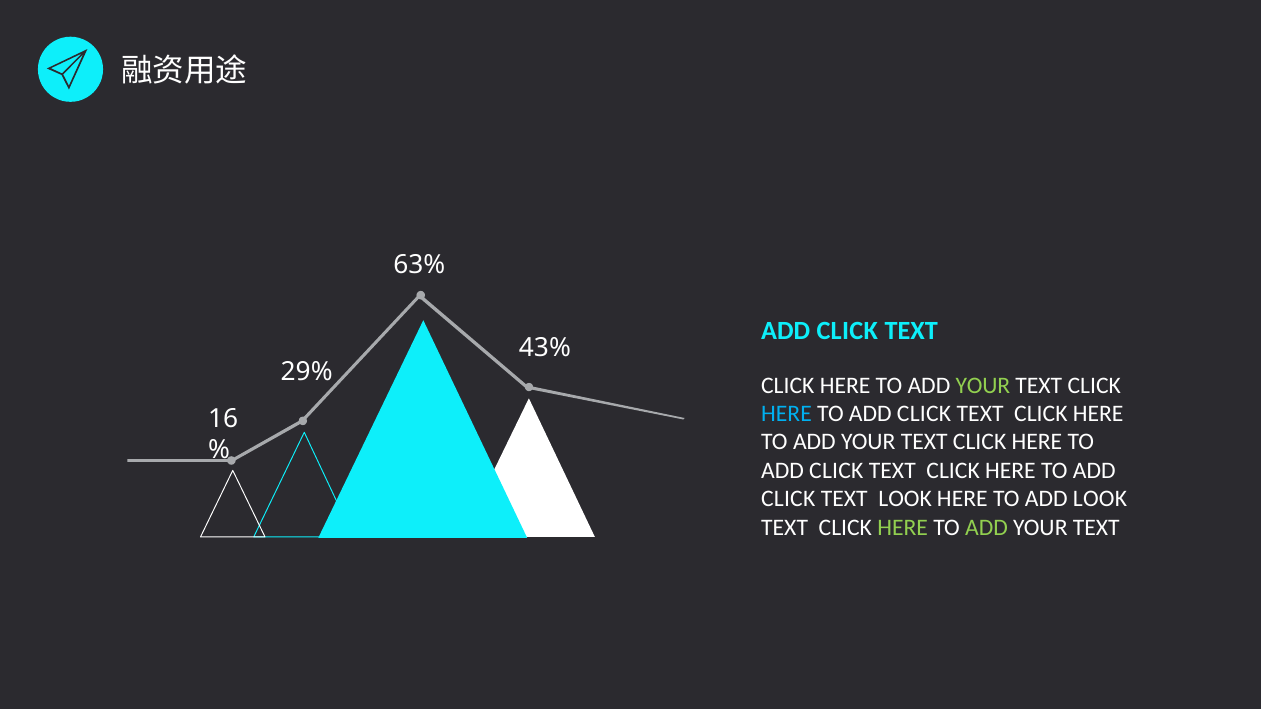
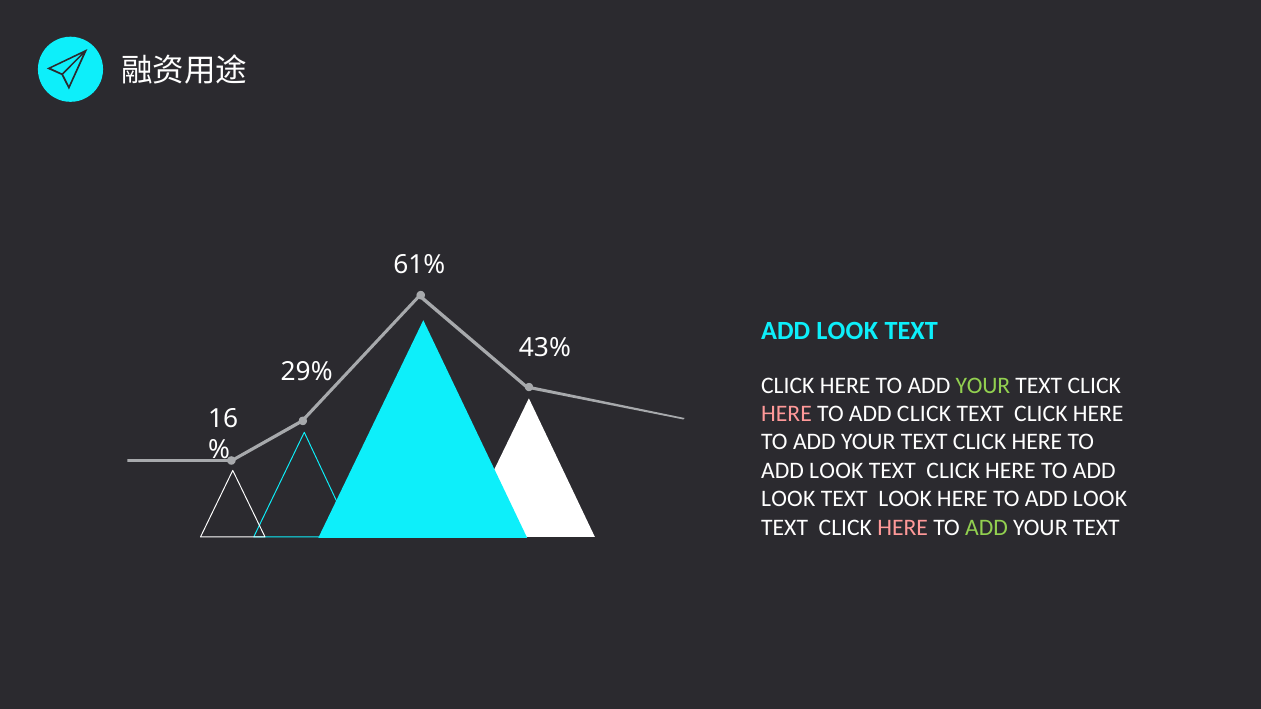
63%: 63% -> 61%
CLICK at (847, 331): CLICK -> LOOK
HERE at (787, 414) colour: light blue -> pink
CLICK at (836, 471): CLICK -> LOOK
CLICK at (788, 499): CLICK -> LOOK
HERE at (903, 527) colour: light green -> pink
